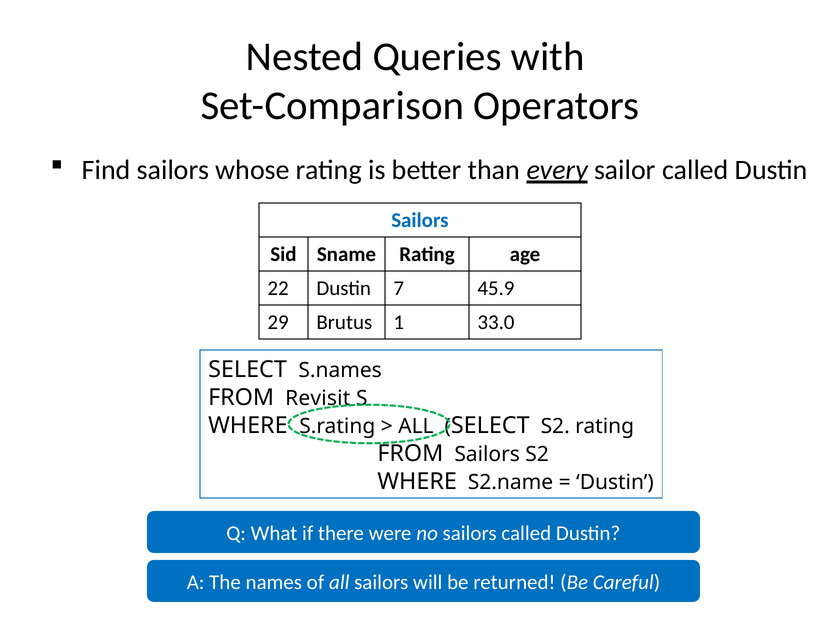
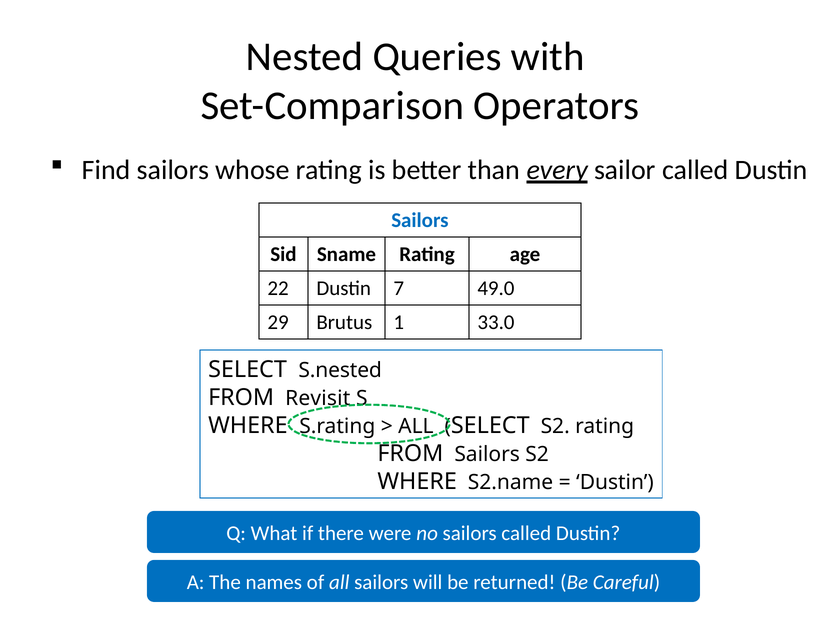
45.9: 45.9 -> 49.0
S.names: S.names -> S.nested
